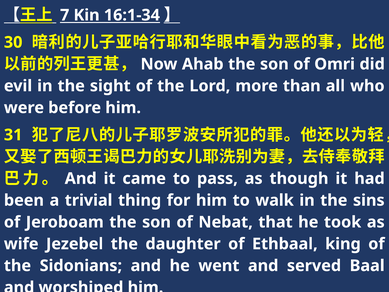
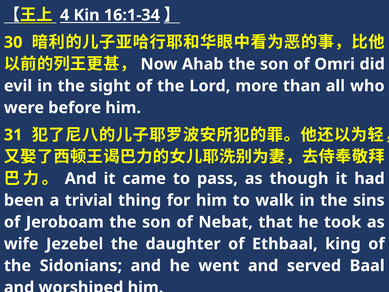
7: 7 -> 4
